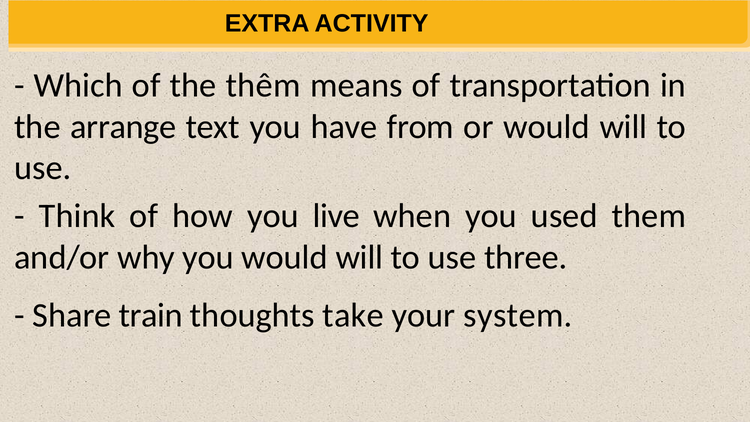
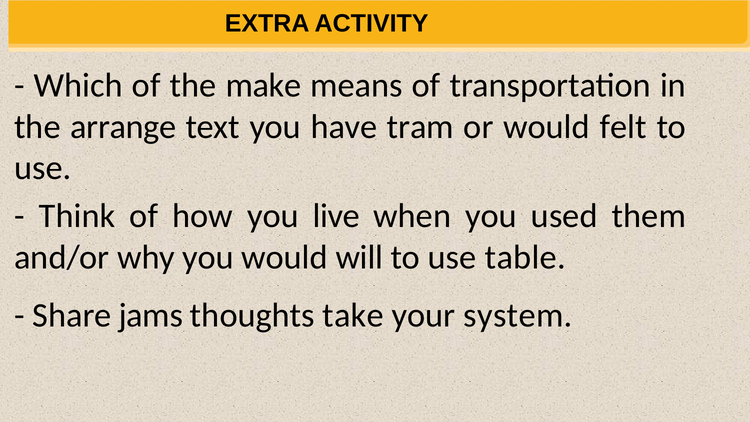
thêm: thêm -> make
from: from -> tram
or would will: will -> felt
three: three -> table
train: train -> jams
